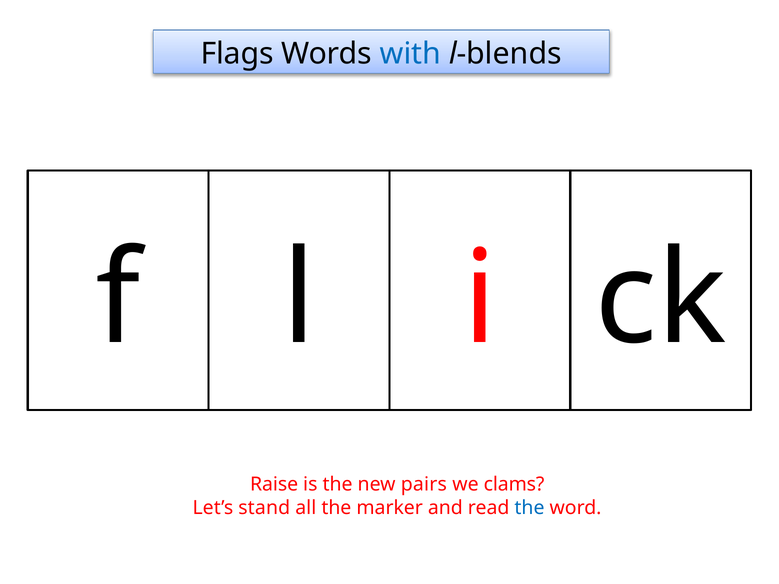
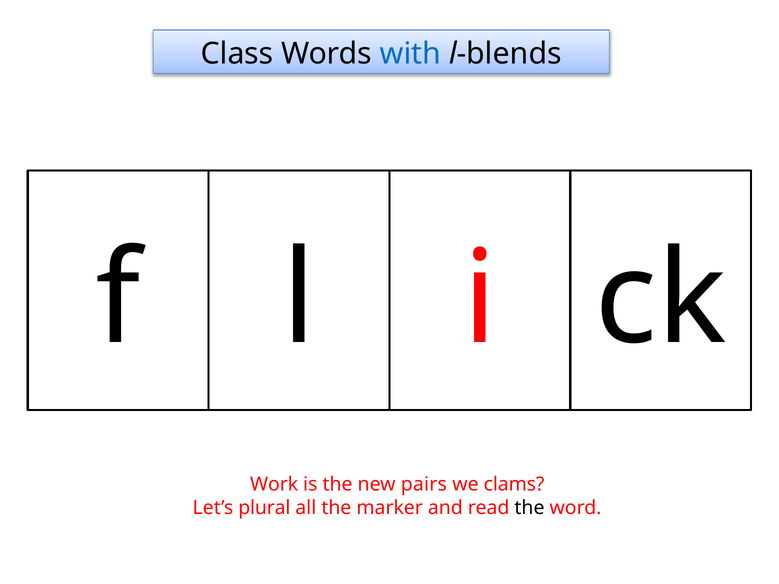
Flags: Flags -> Class
Raise: Raise -> Work
stand: stand -> plural
the at (529, 508) colour: blue -> black
